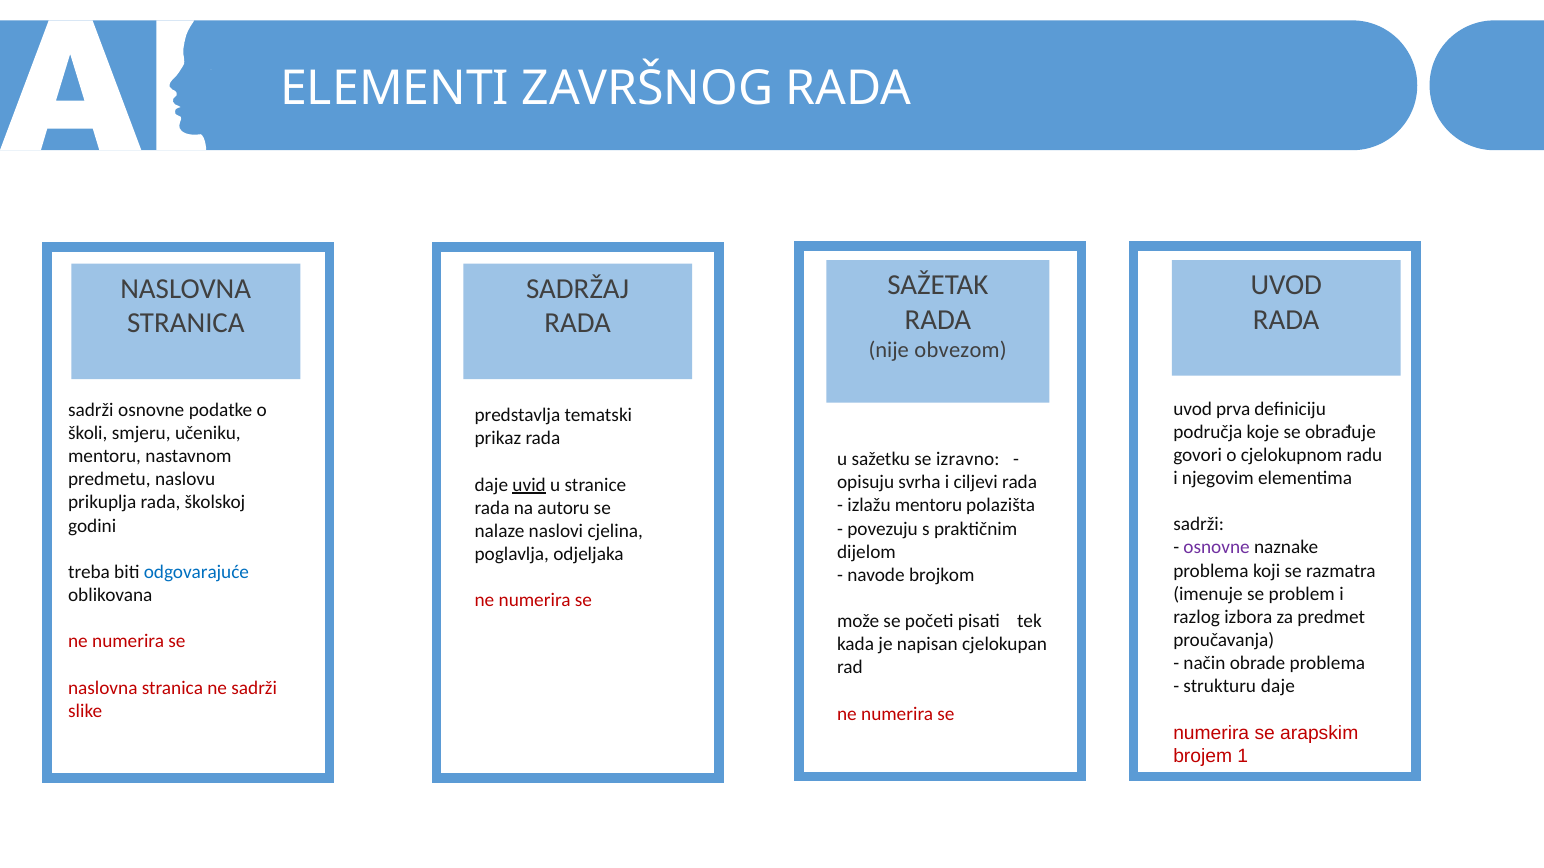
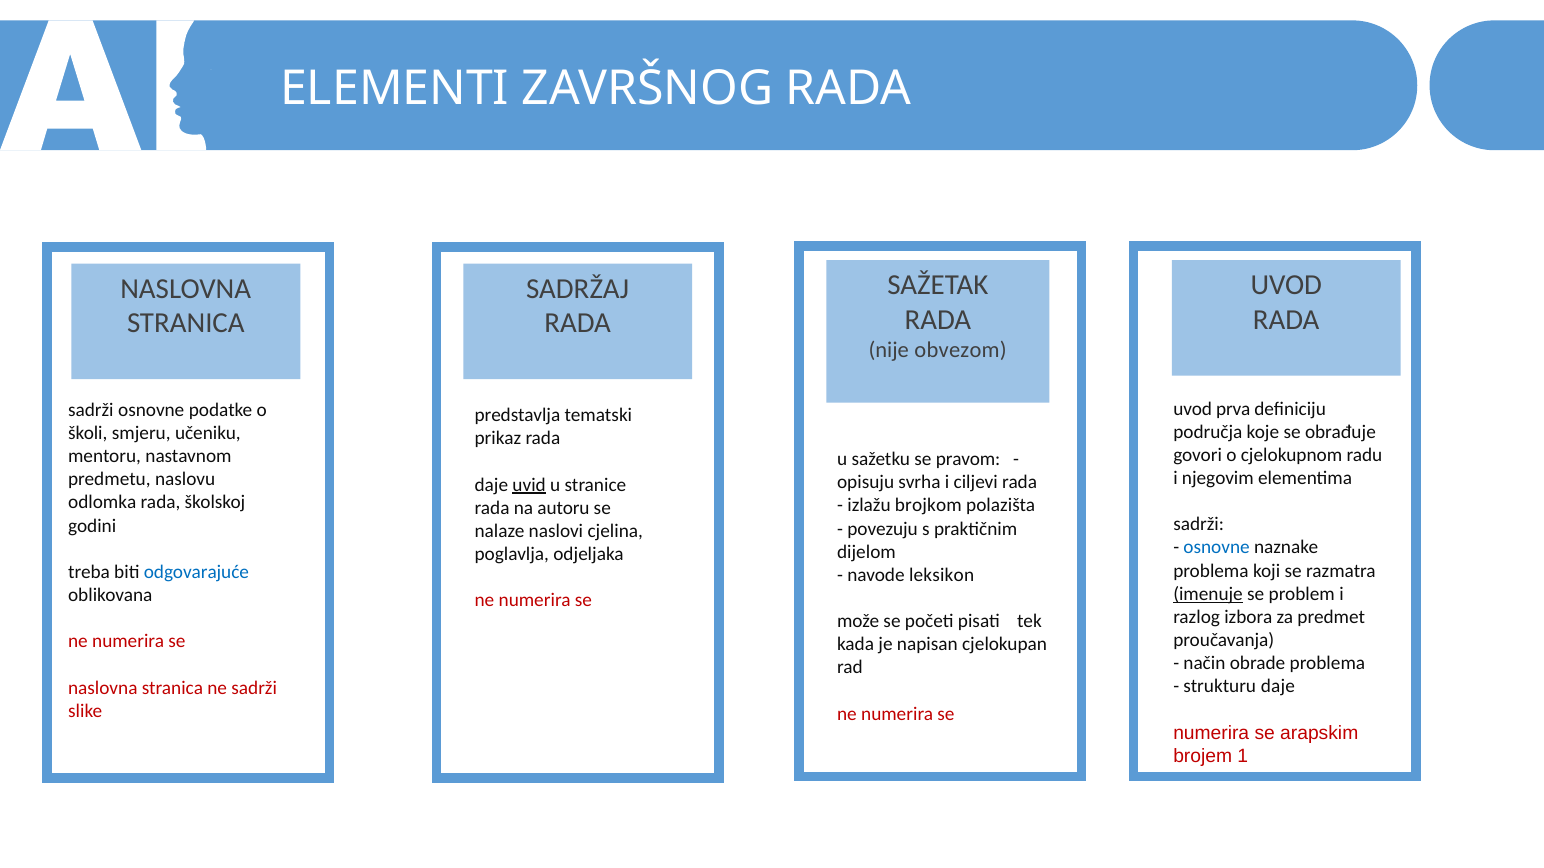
izravno: izravno -> pravom
prikuplja: prikuplja -> odlomka
izlažu mentoru: mentoru -> brojkom
osnovne at (1217, 548) colour: purple -> blue
brojkom: brojkom -> leksikon
imenuje underline: none -> present
